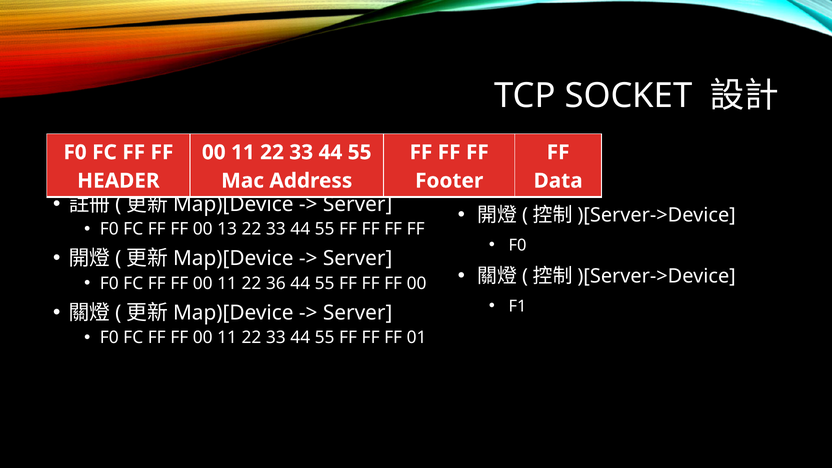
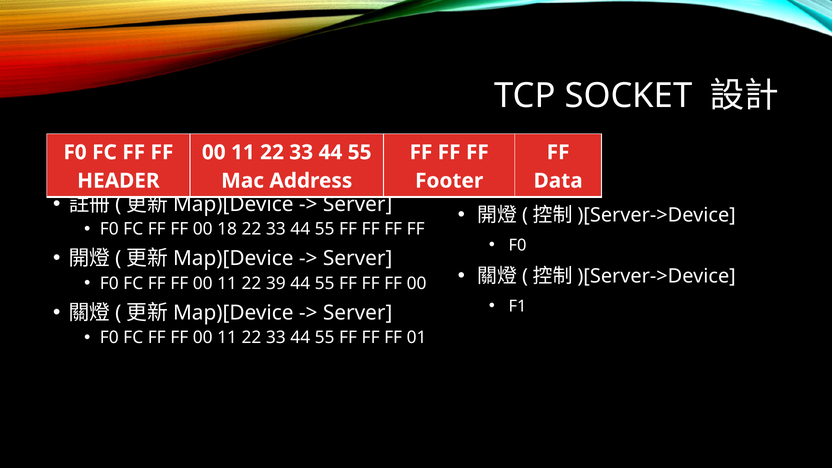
13: 13 -> 18
36: 36 -> 39
